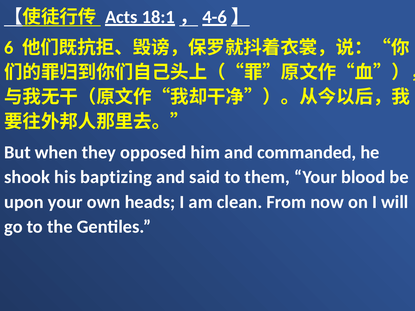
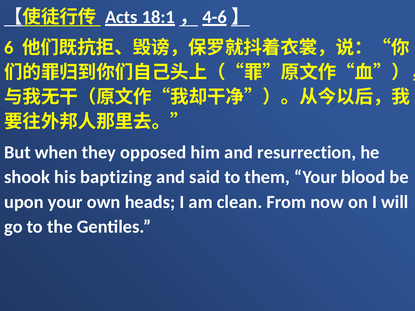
commanded: commanded -> resurrection
